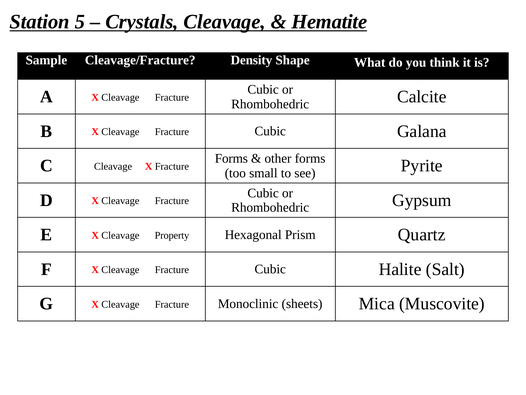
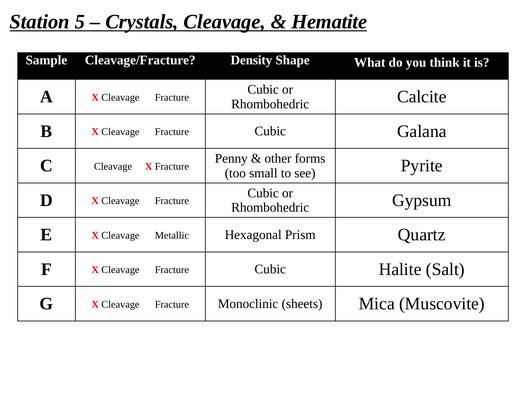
Forms at (231, 158): Forms -> Penny
Property: Property -> Metallic
